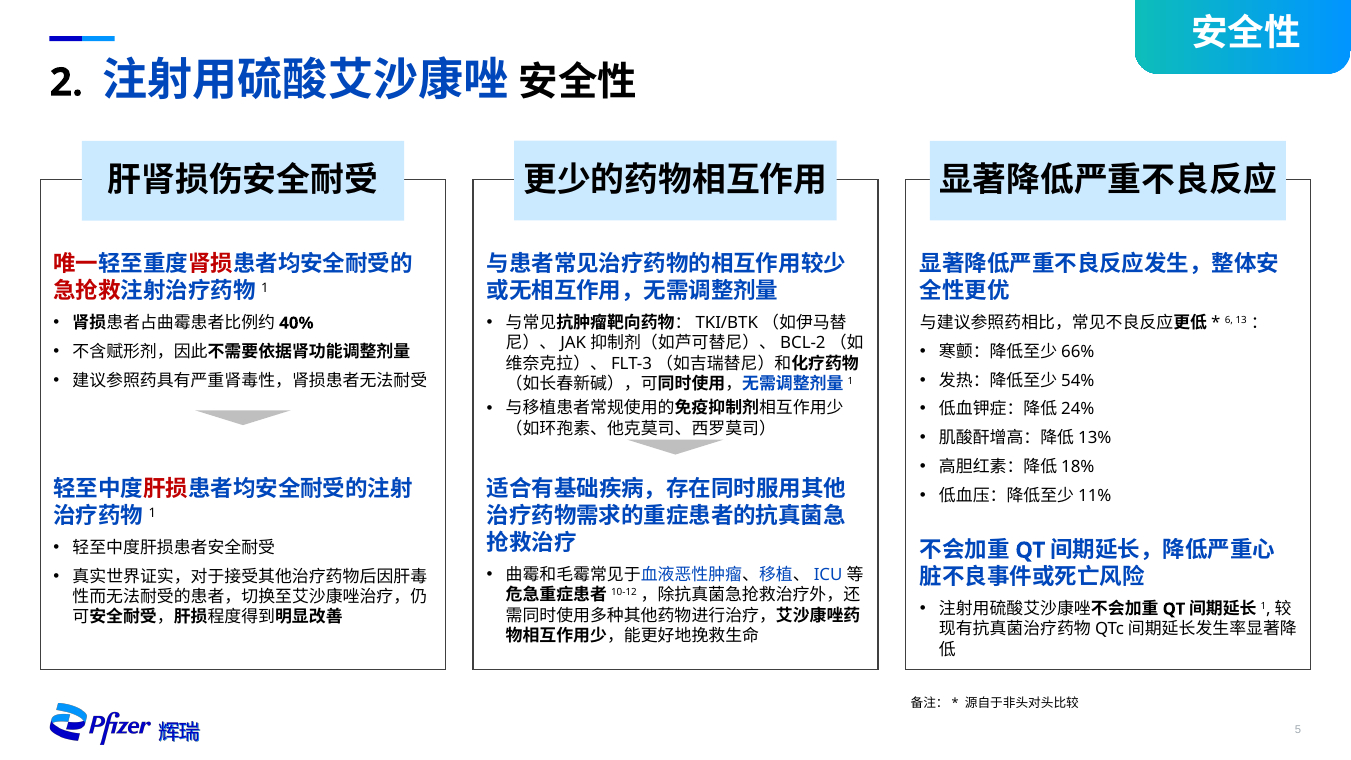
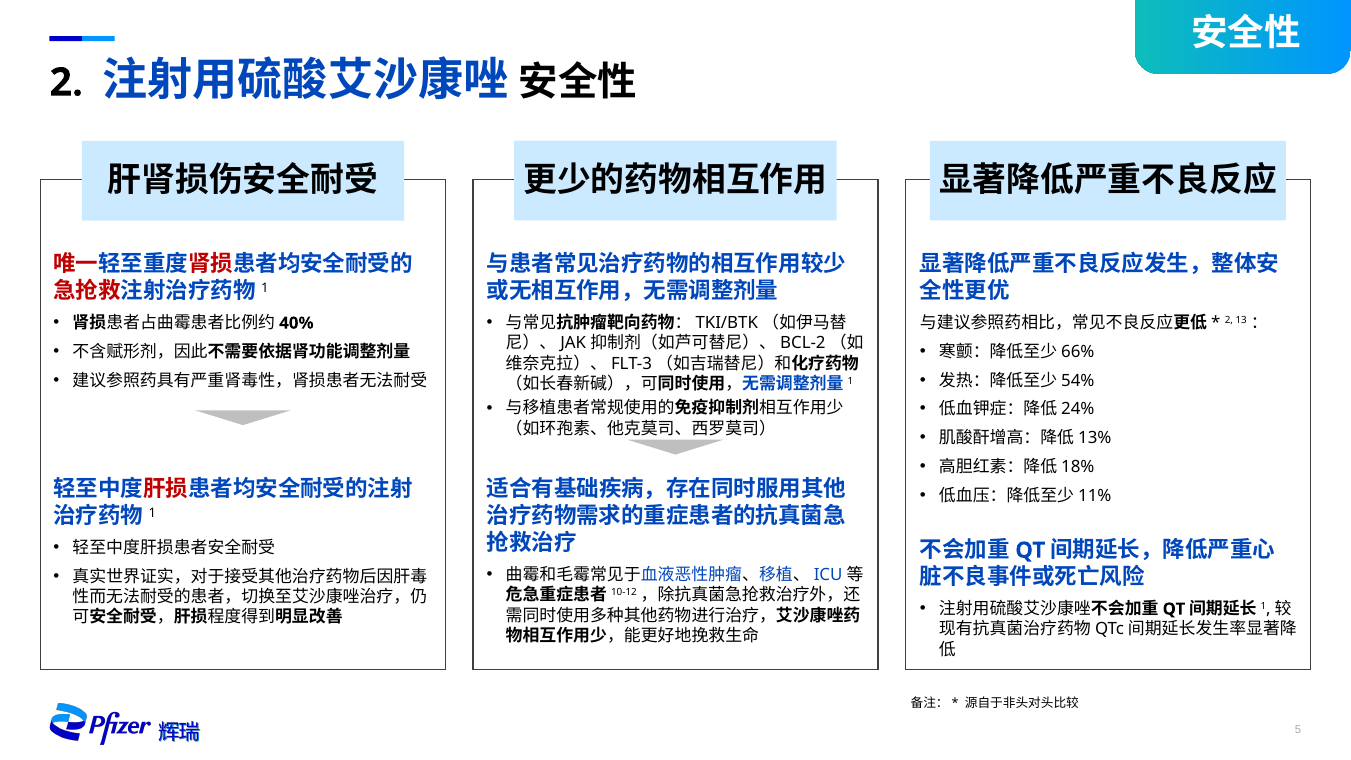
6 at (1229, 320): 6 -> 2
